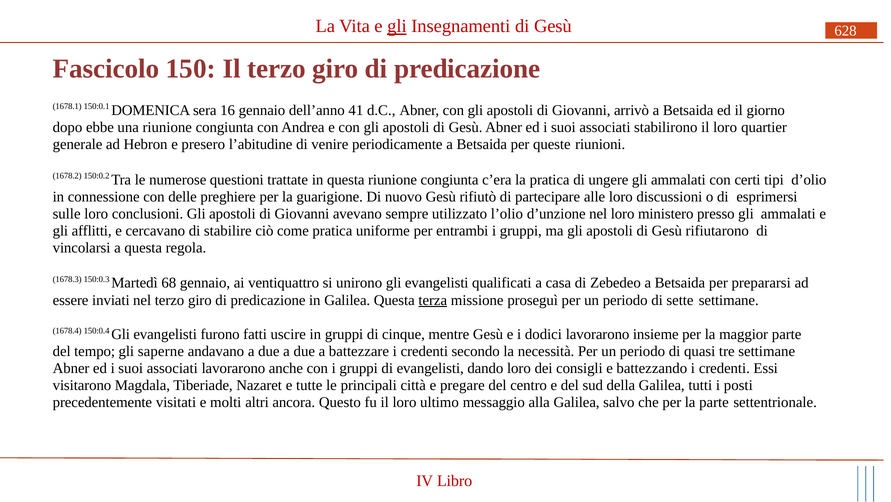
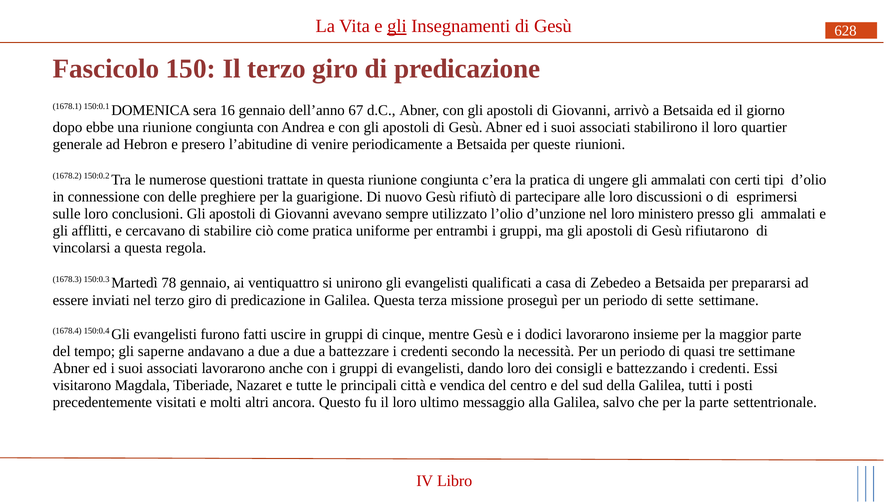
41: 41 -> 67
68: 68 -> 78
terza underline: present -> none
pregare: pregare -> vendica
